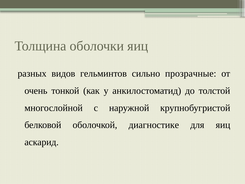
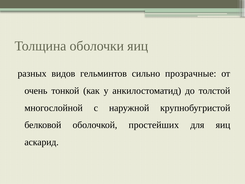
диагностике: диагностике -> простейших
